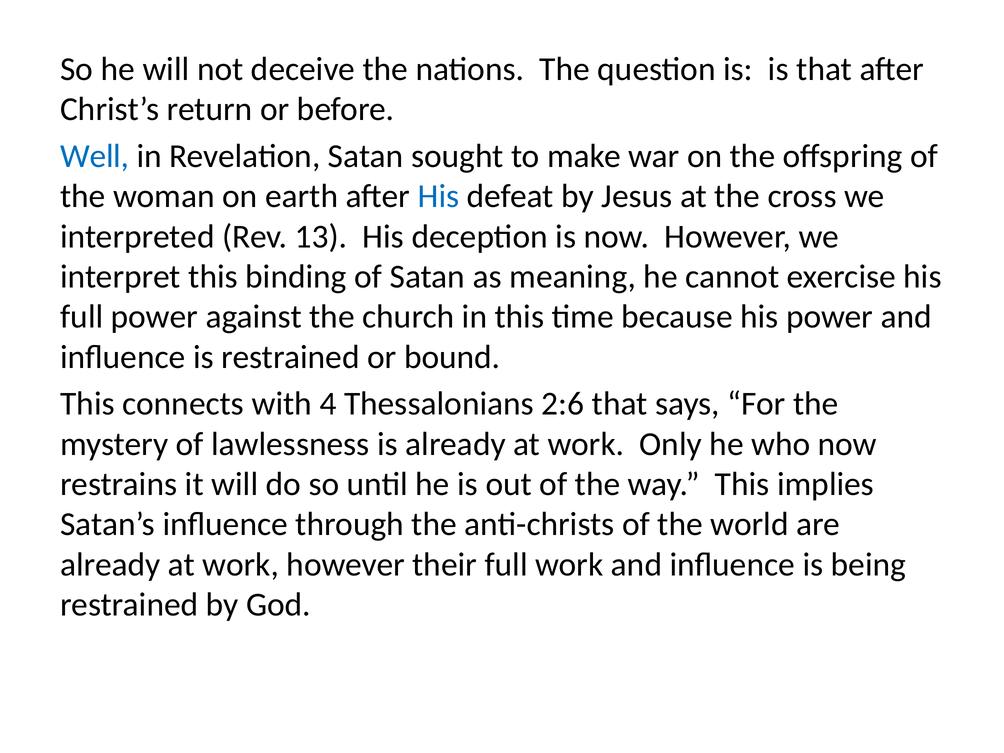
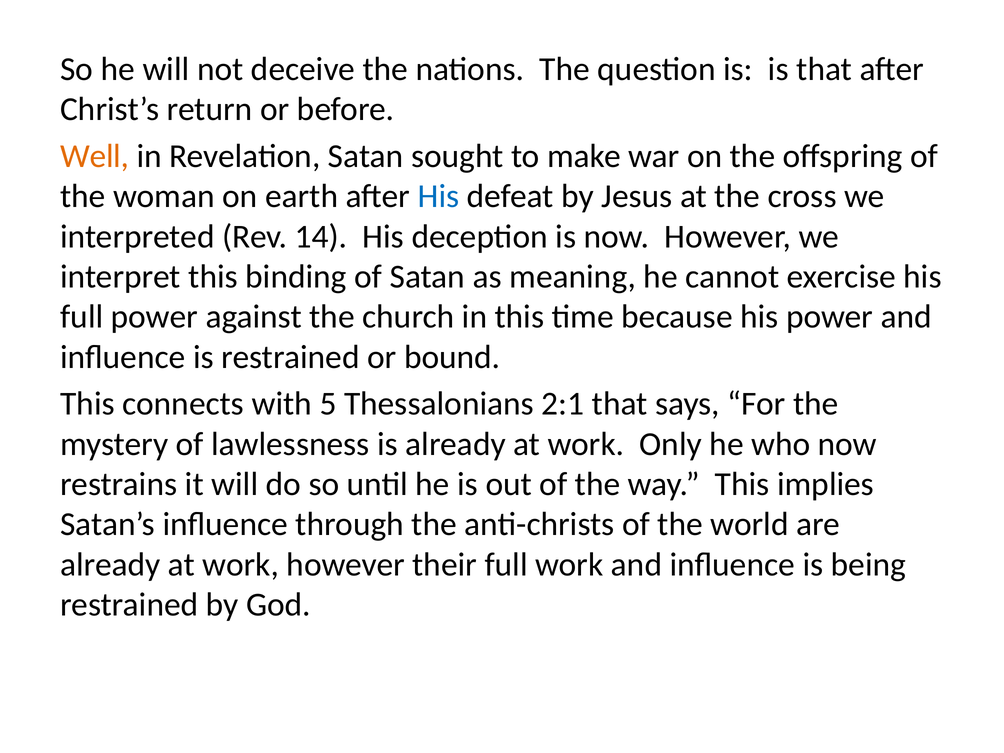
Well colour: blue -> orange
13: 13 -> 14
4: 4 -> 5
2:6: 2:6 -> 2:1
